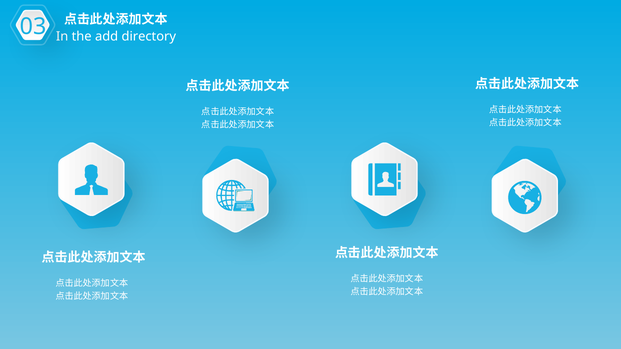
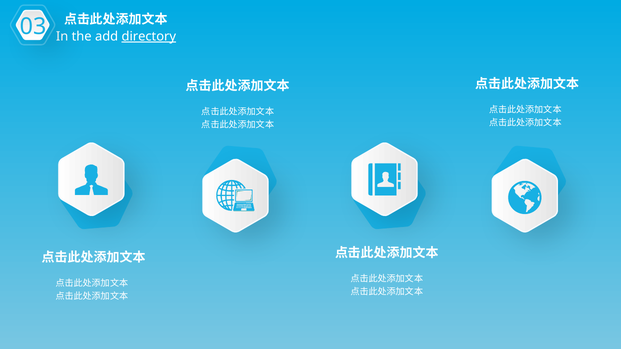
directory underline: none -> present
